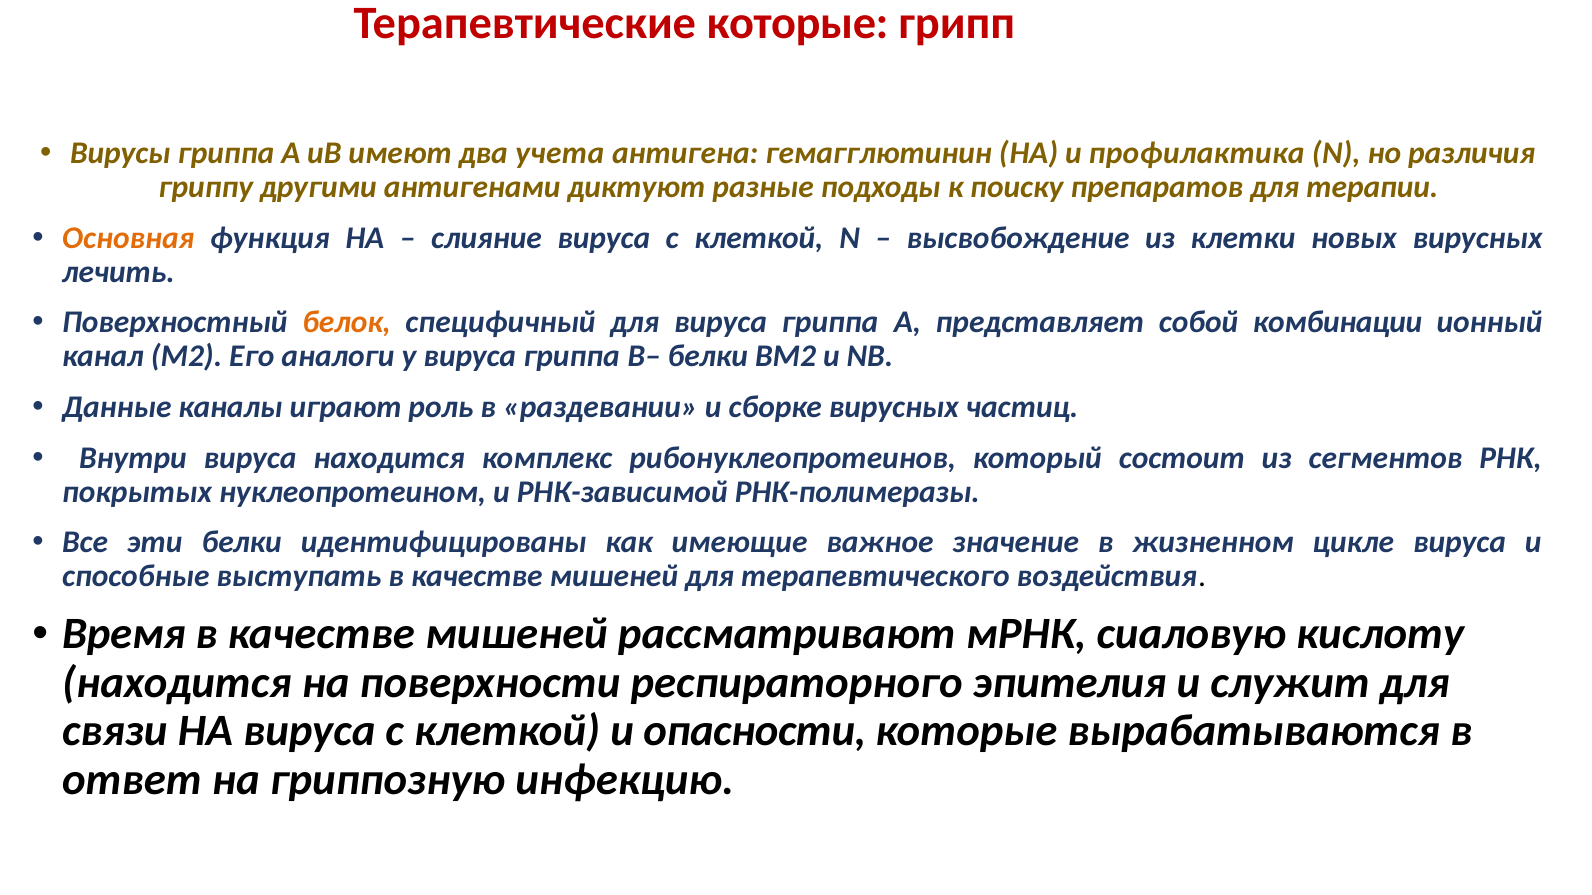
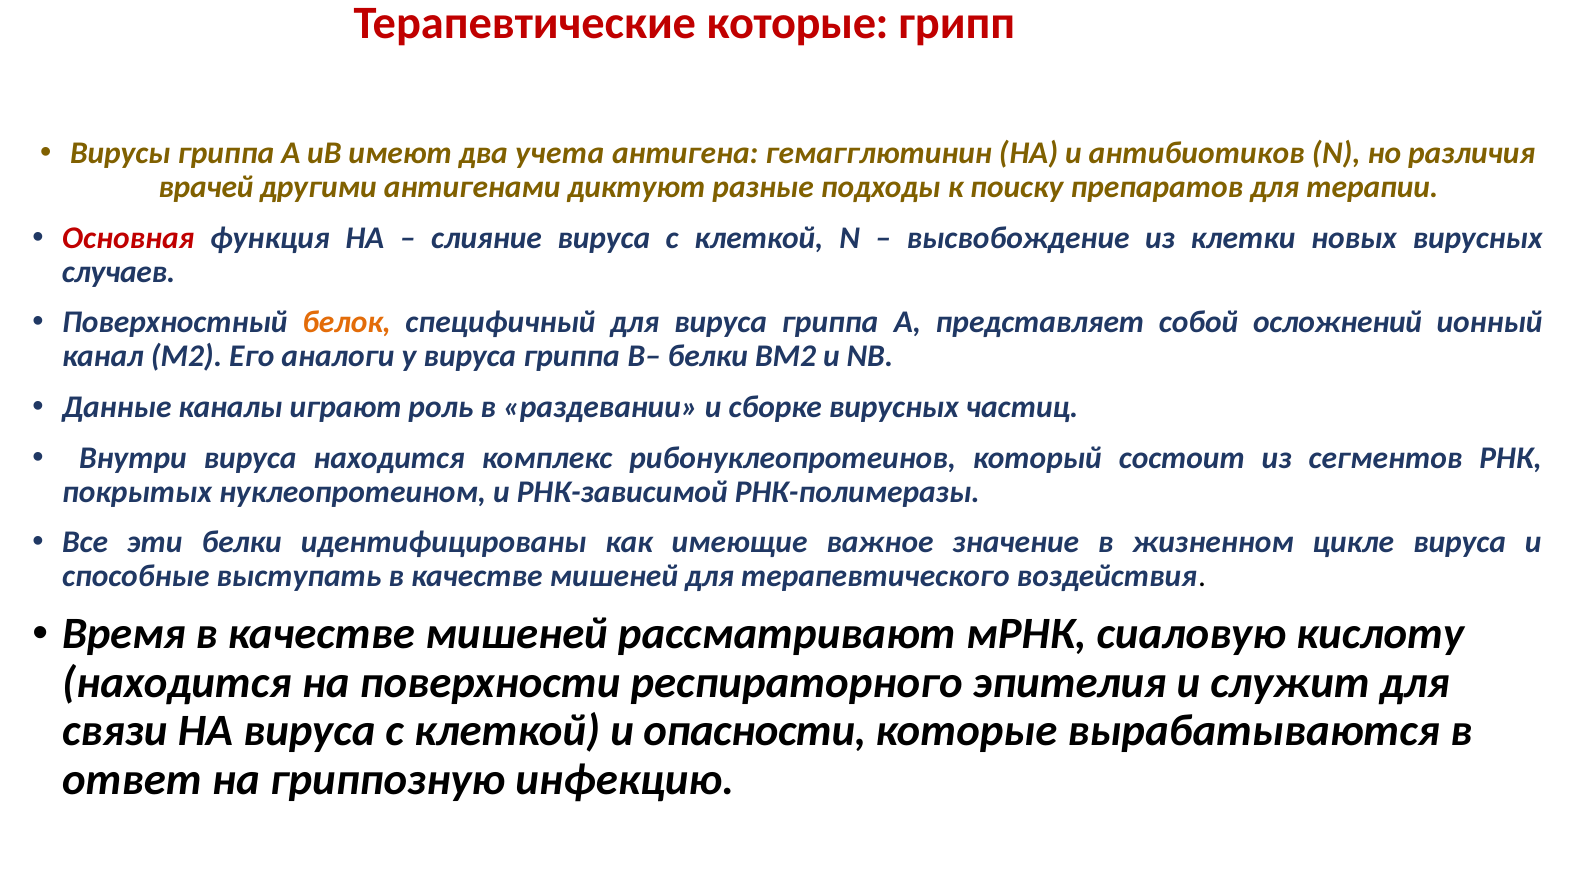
профилактика: профилактика -> антибиотиков
гриппу: гриппу -> врачей
Основная colour: orange -> red
лечить: лечить -> случаев
комбинации: комбинации -> осложнений
